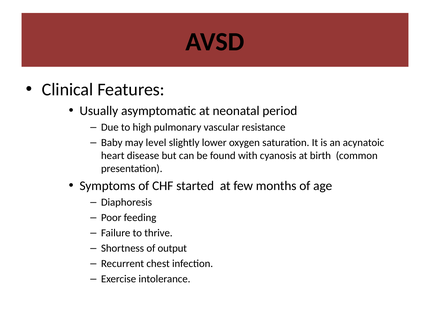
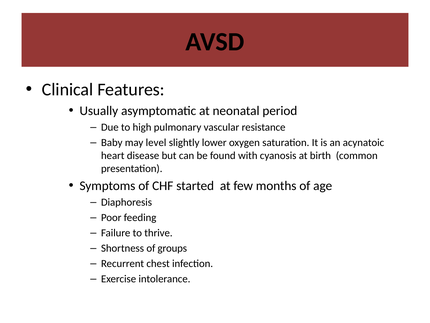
output: output -> groups
